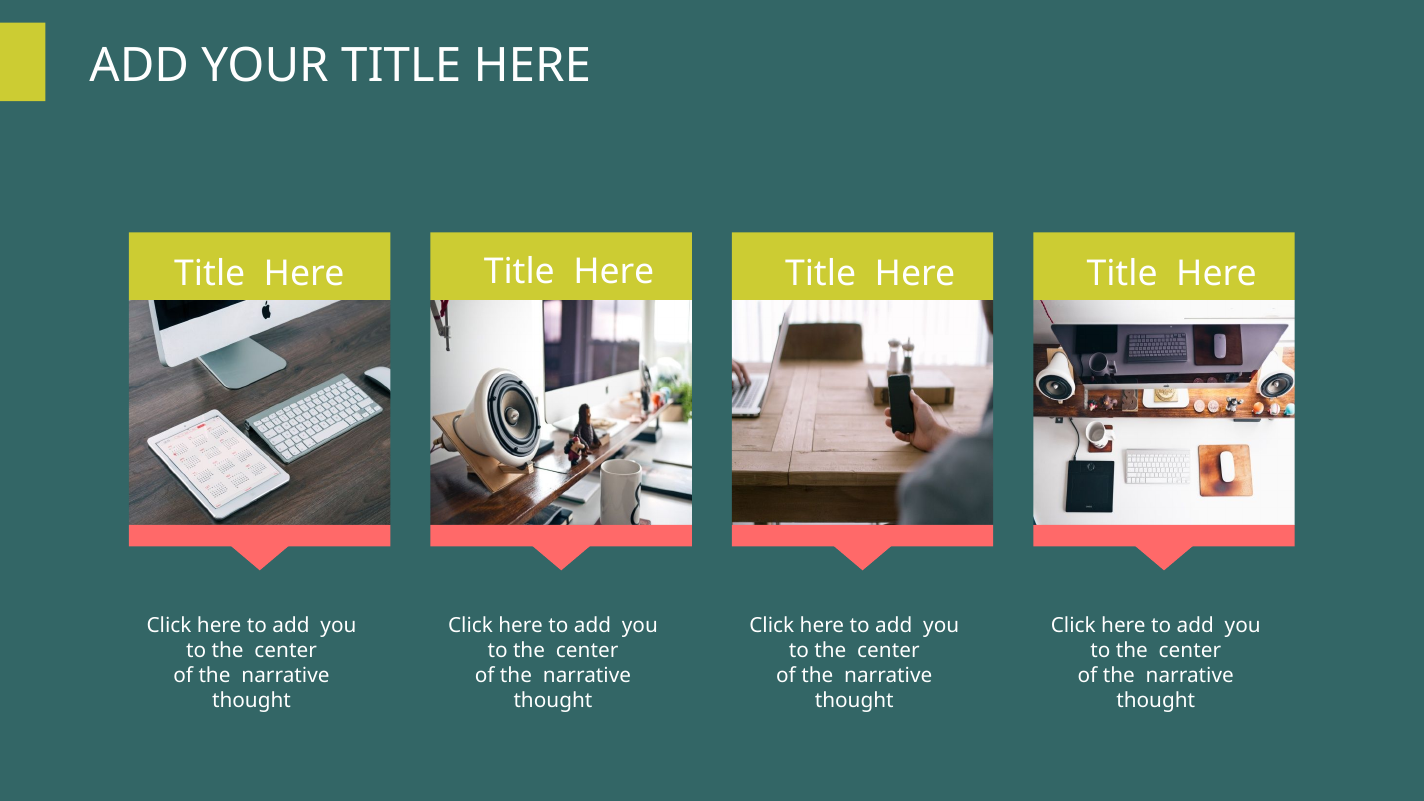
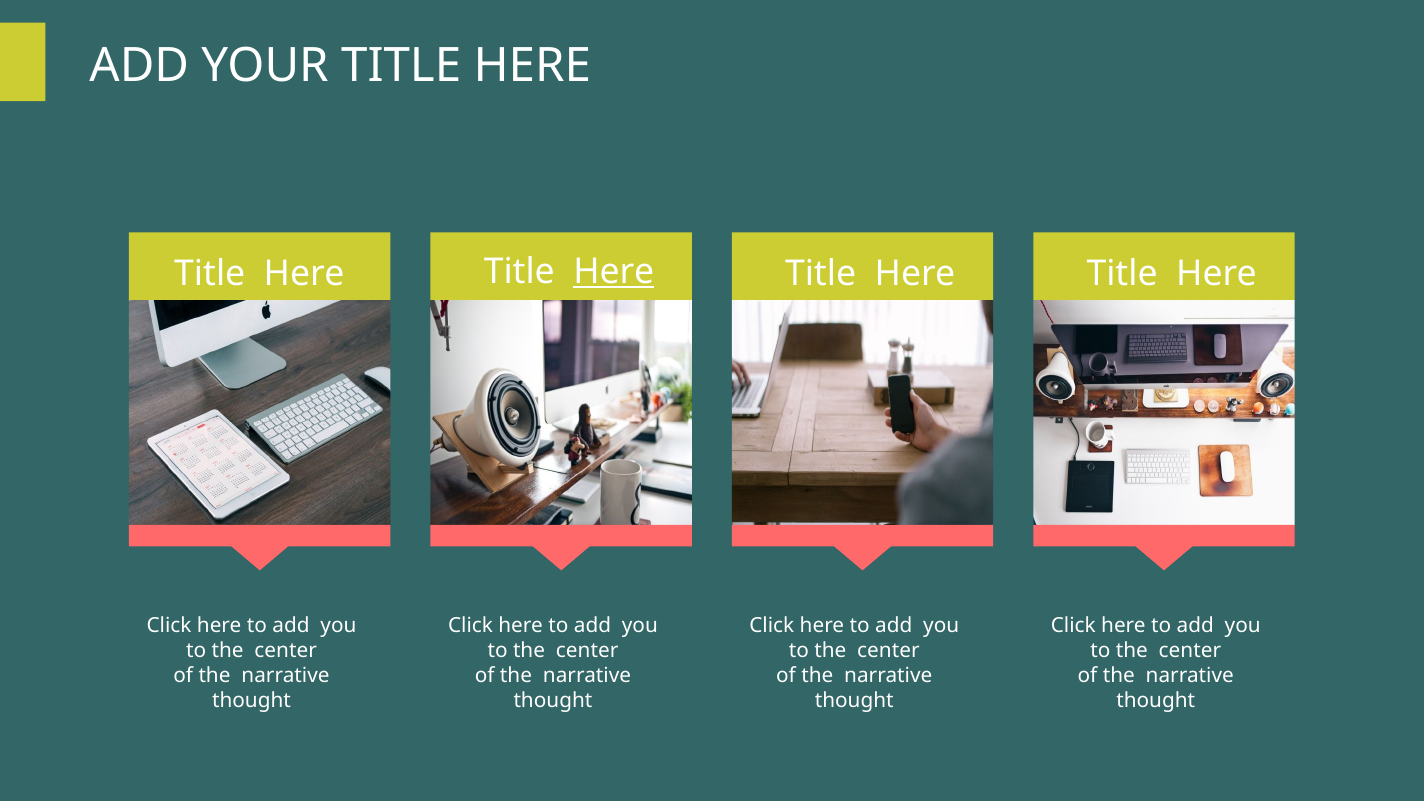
Here at (614, 272) underline: none -> present
